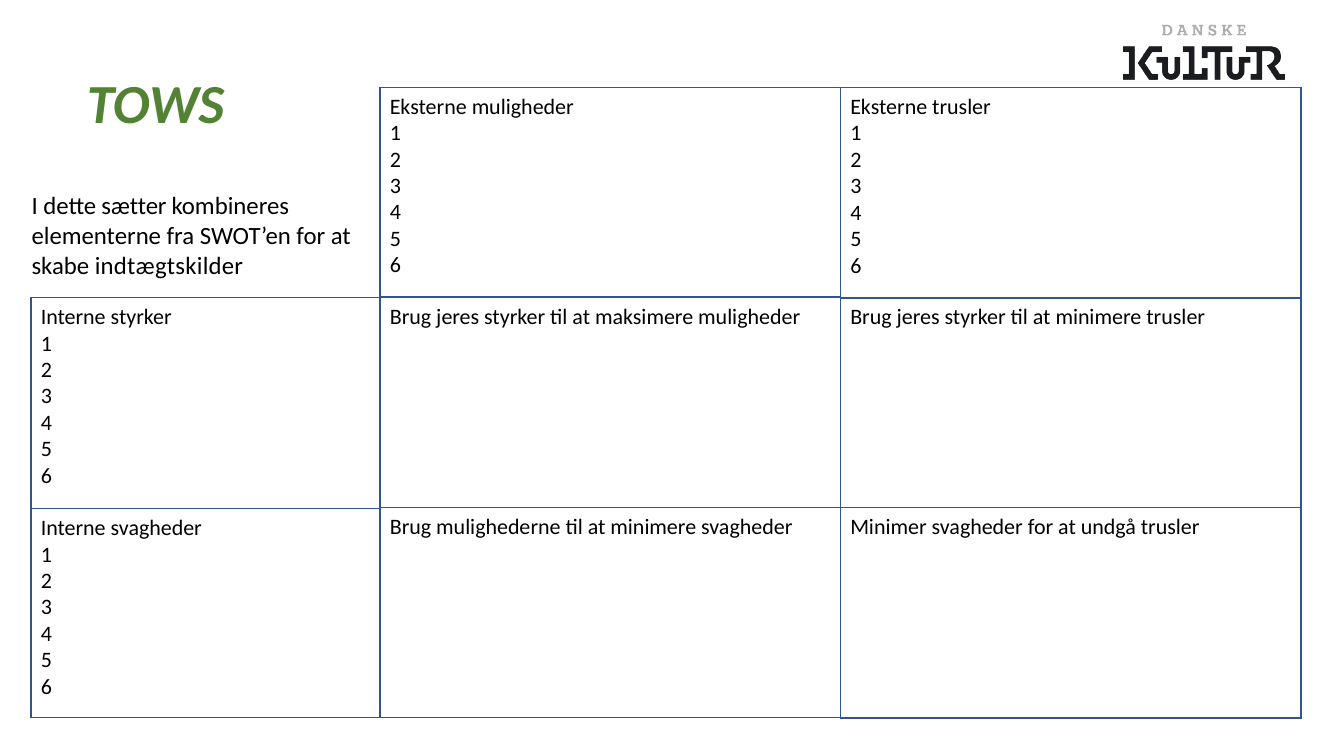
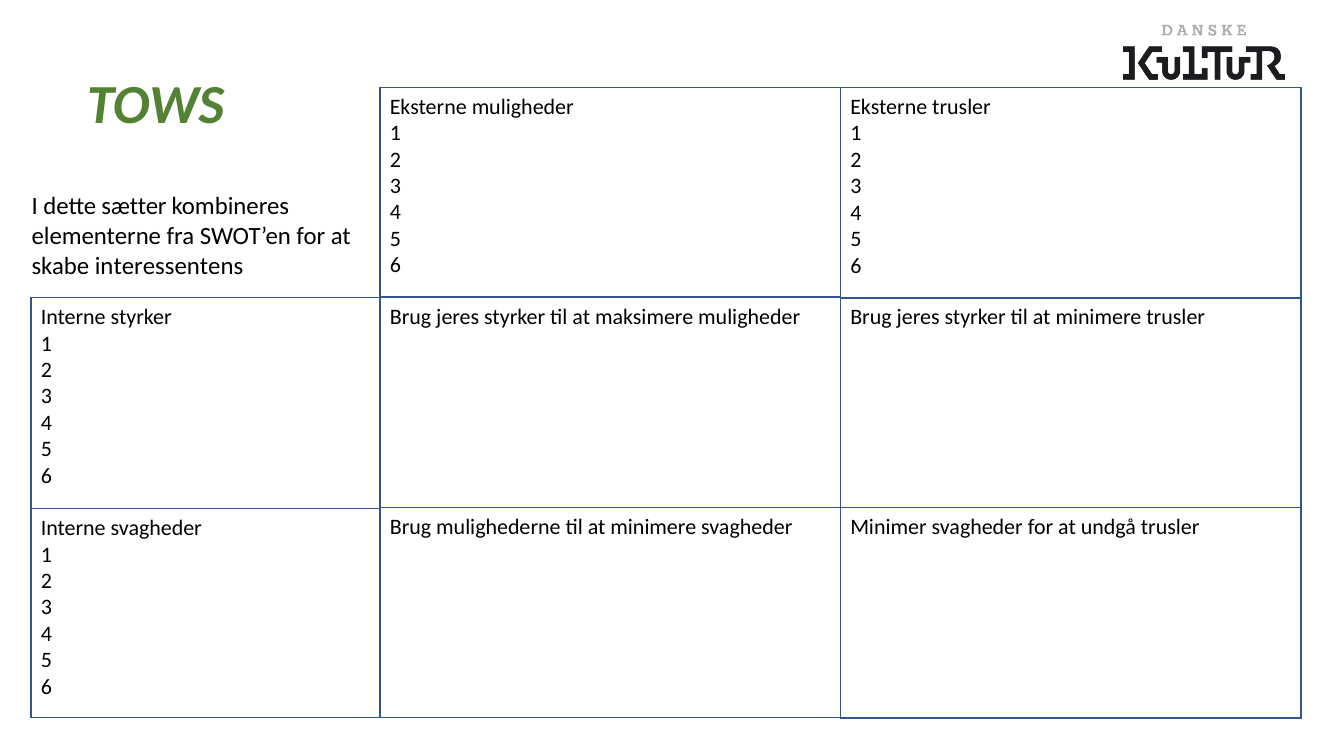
indtægtskilder: indtægtskilder -> interessentens
